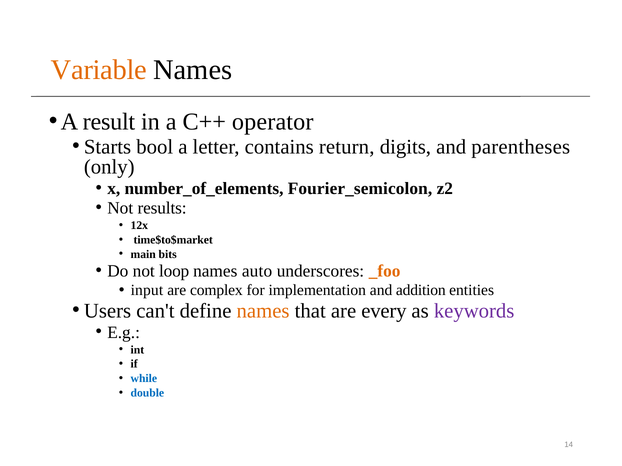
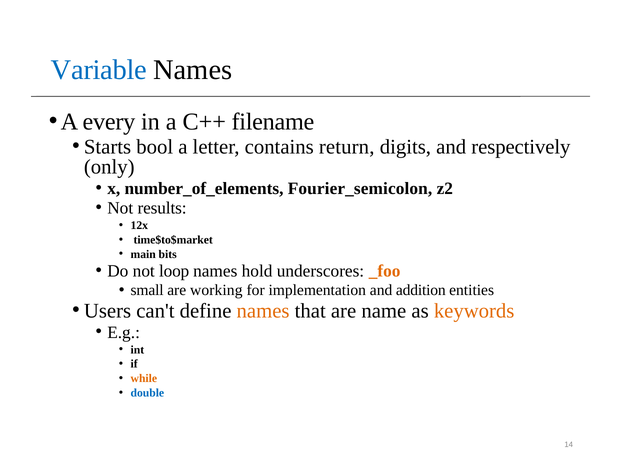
Variable colour: orange -> blue
result: result -> every
operator: operator -> filename
parentheses: parentheses -> respectively
auto: auto -> hold
input: input -> small
complex: complex -> working
every: every -> name
keywords colour: purple -> orange
while colour: blue -> orange
